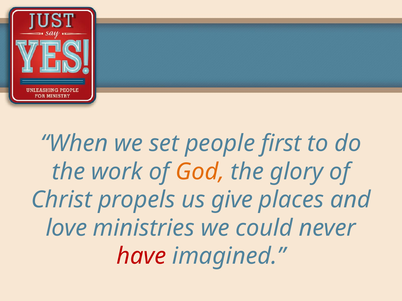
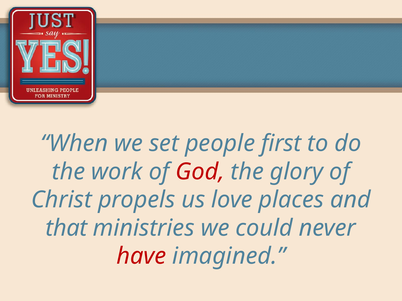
God colour: orange -> red
give: give -> love
love: love -> that
